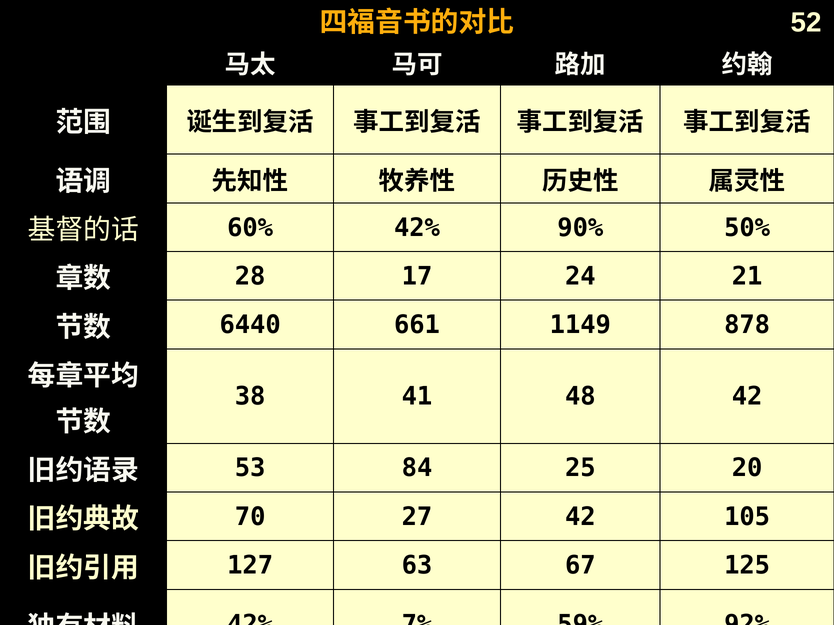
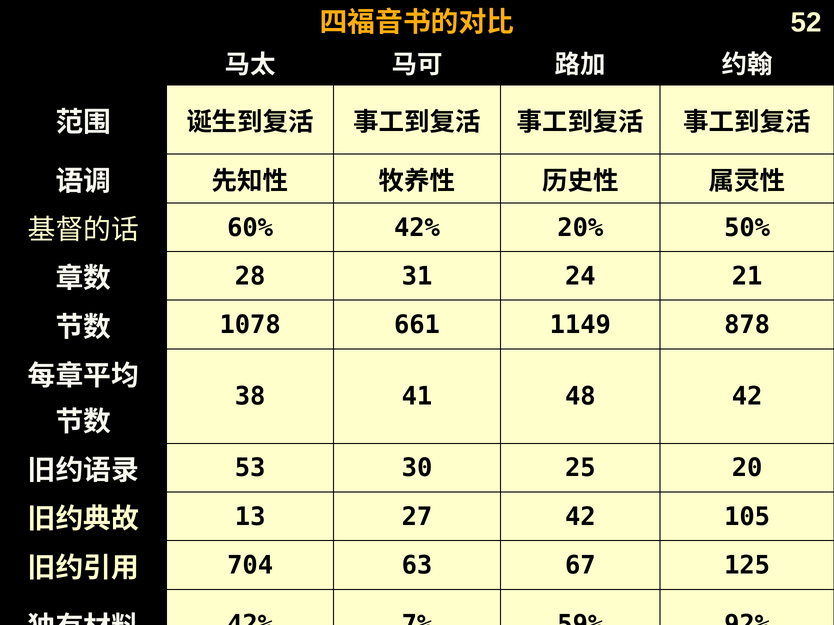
90%: 90% -> 20%
17: 17 -> 31
6440: 6440 -> 1078
84: 84 -> 30
70: 70 -> 13
127: 127 -> 704
